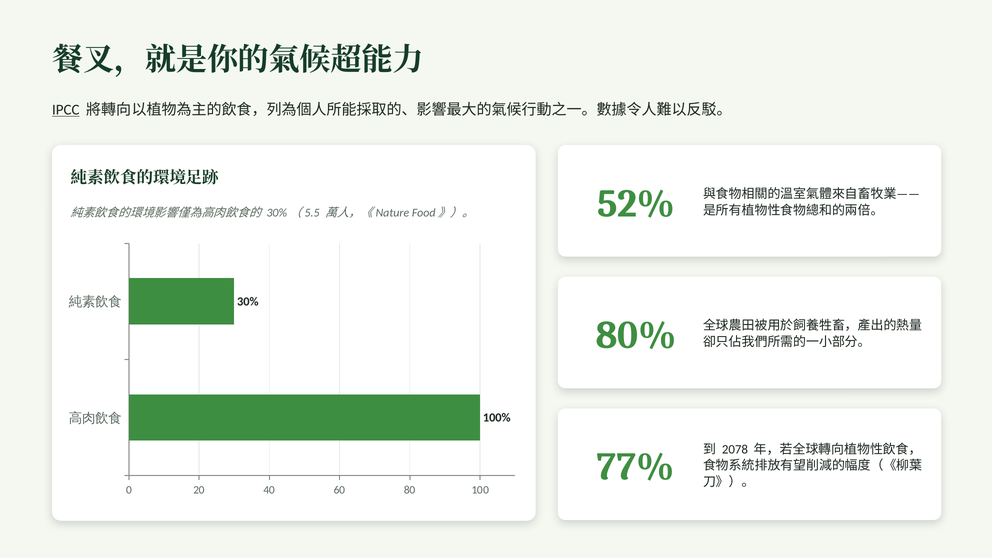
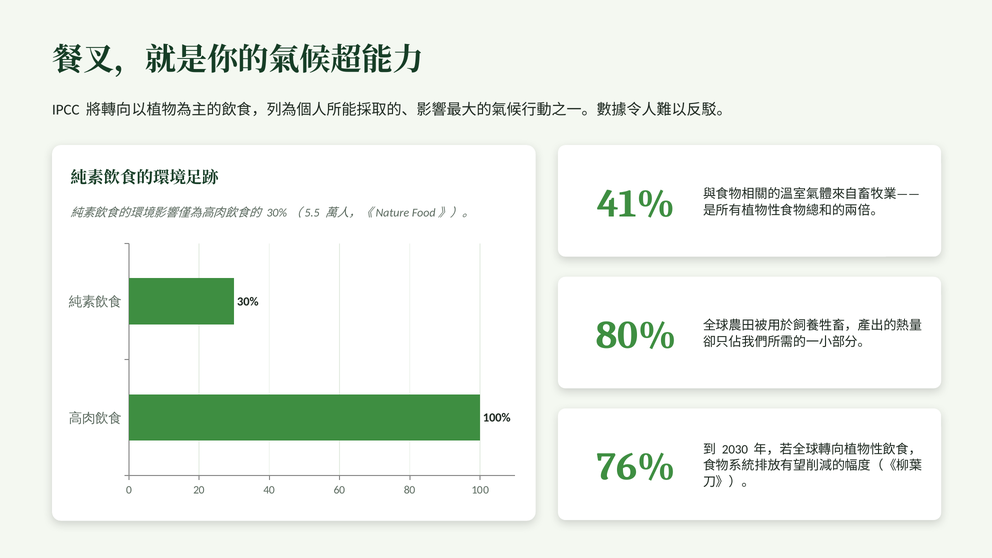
IPCC underline: present -> none
52%: 52% -> 41%
77%: 77% -> 76%
2078: 2078 -> 2030
